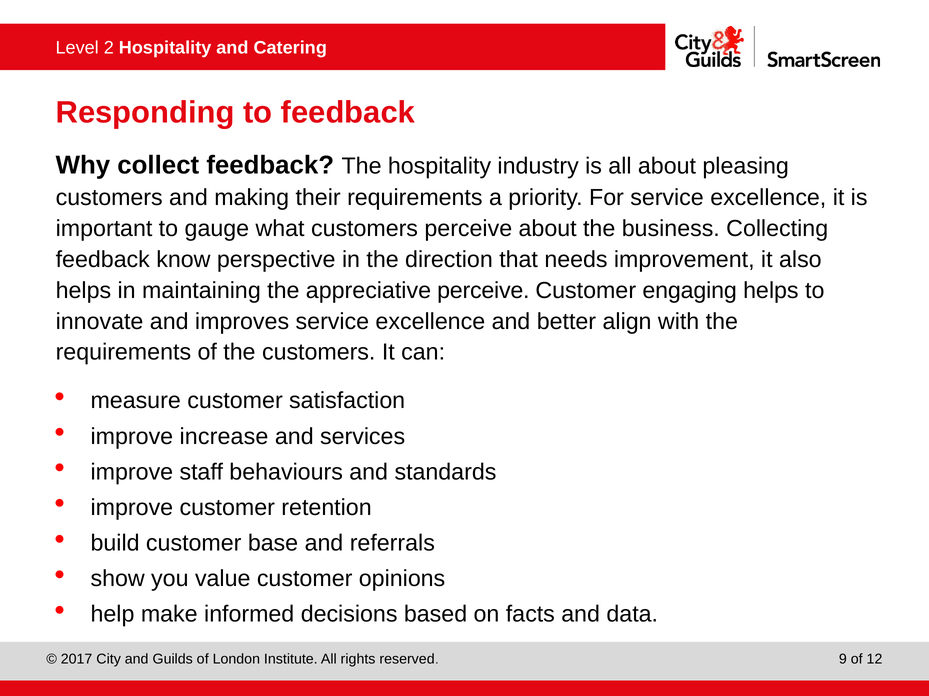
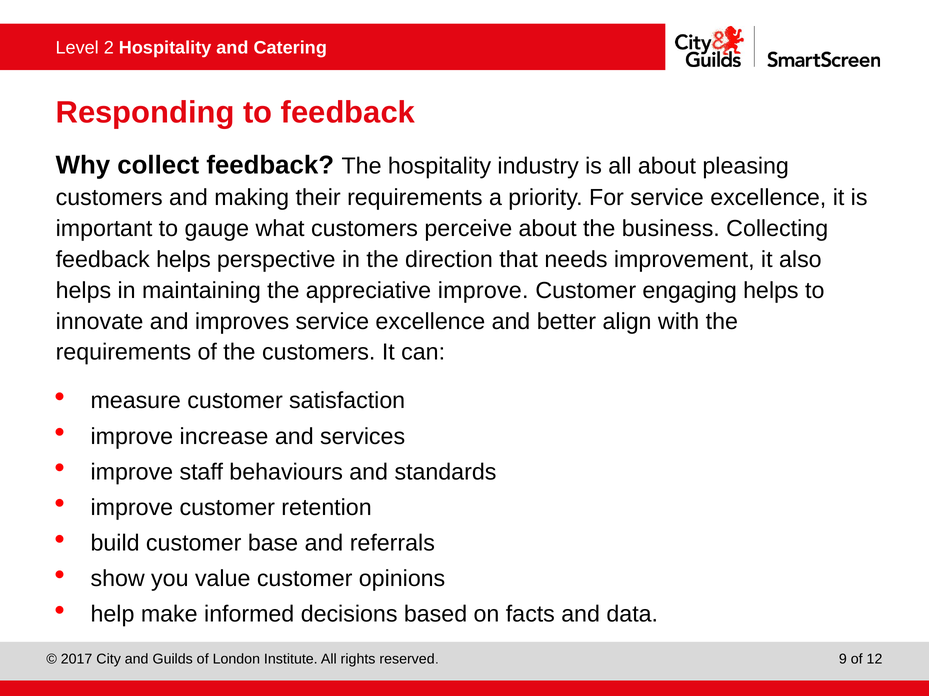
feedback know: know -> helps
appreciative perceive: perceive -> improve
